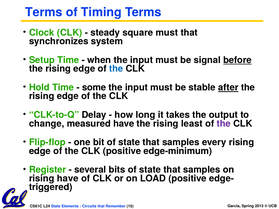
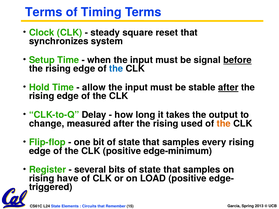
square must: must -> reset
some: some -> allow
measured have: have -> after
least: least -> used
the at (224, 124) colour: purple -> orange
